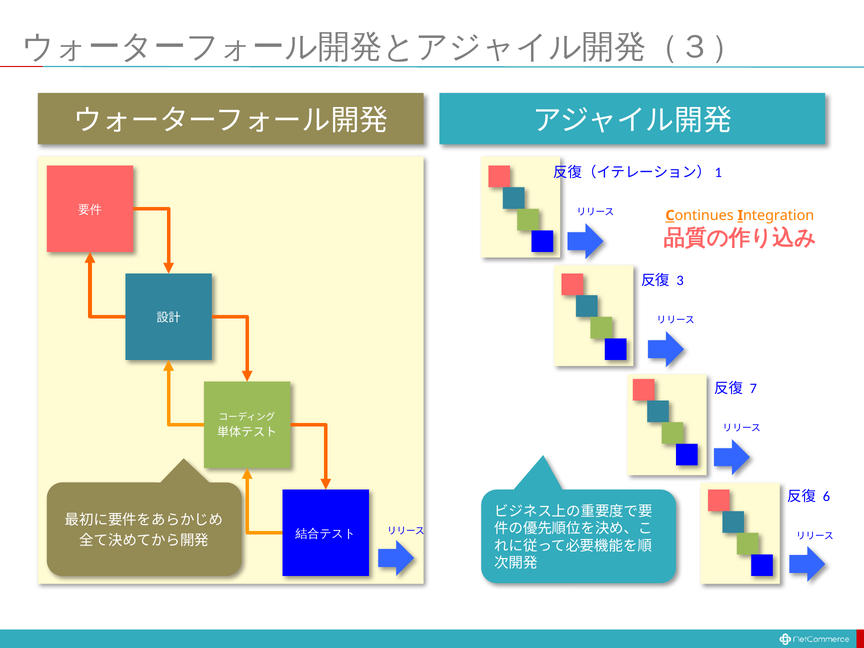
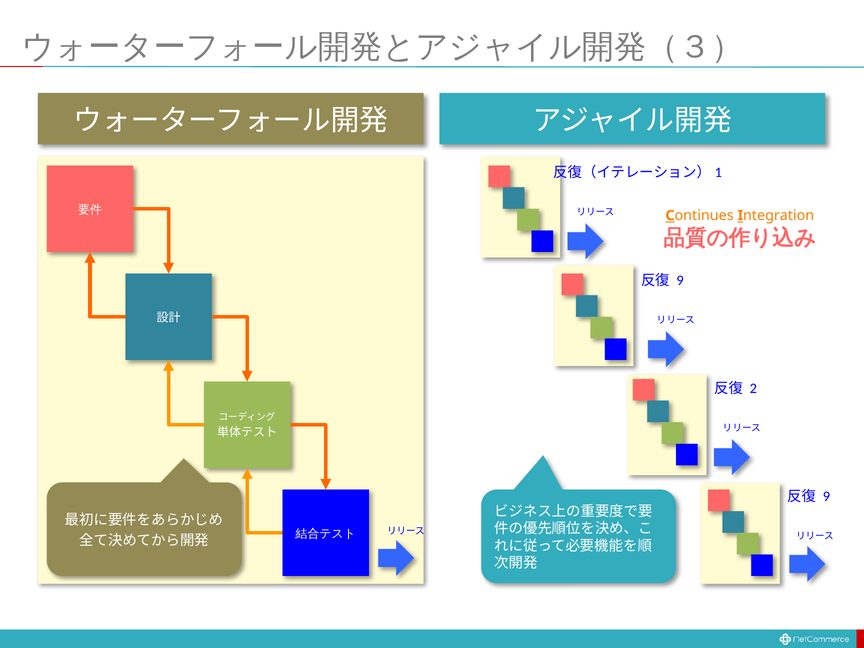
3 at (680, 280): 3 -> 9
7: 7 -> 2
6 at (826, 496): 6 -> 9
